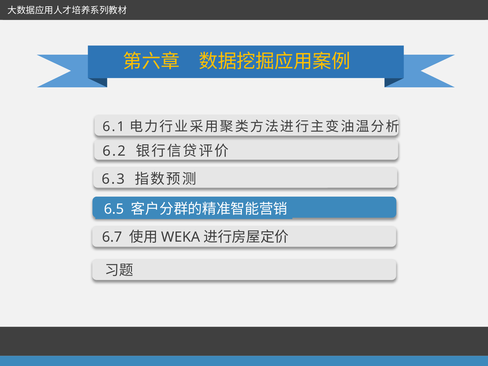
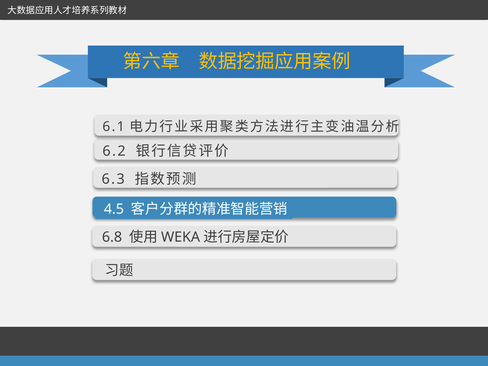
6.5: 6.5 -> 4.5
6.7: 6.7 -> 6.8
